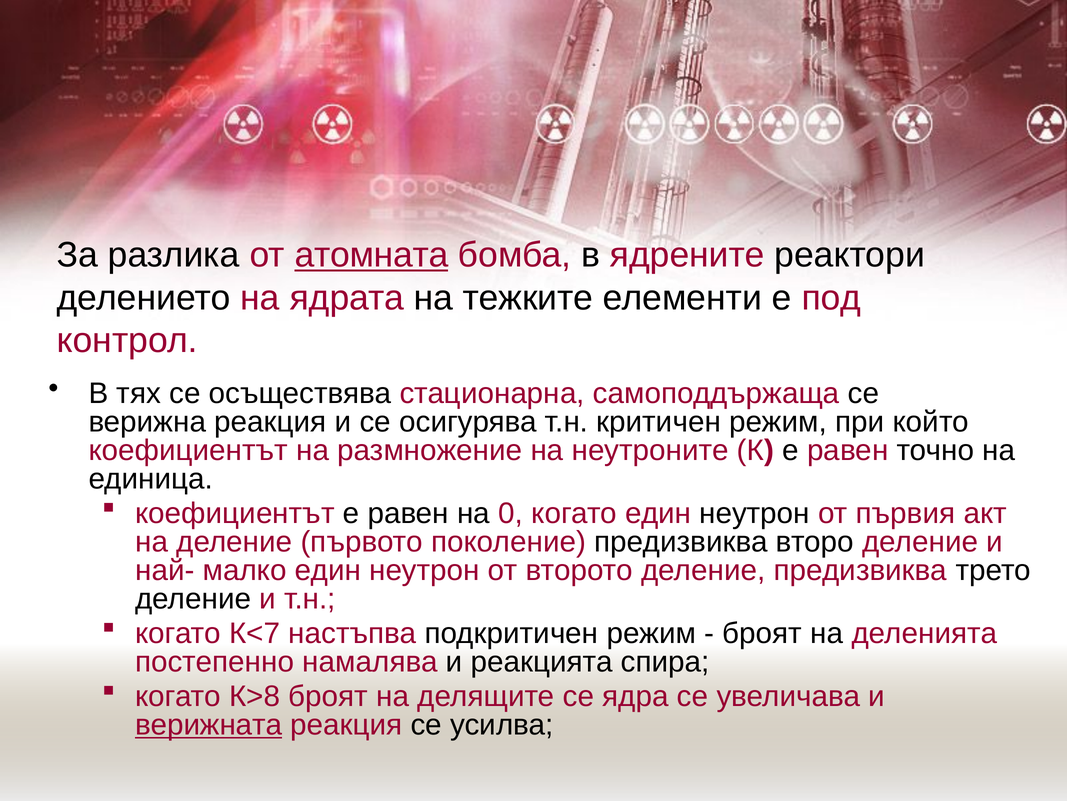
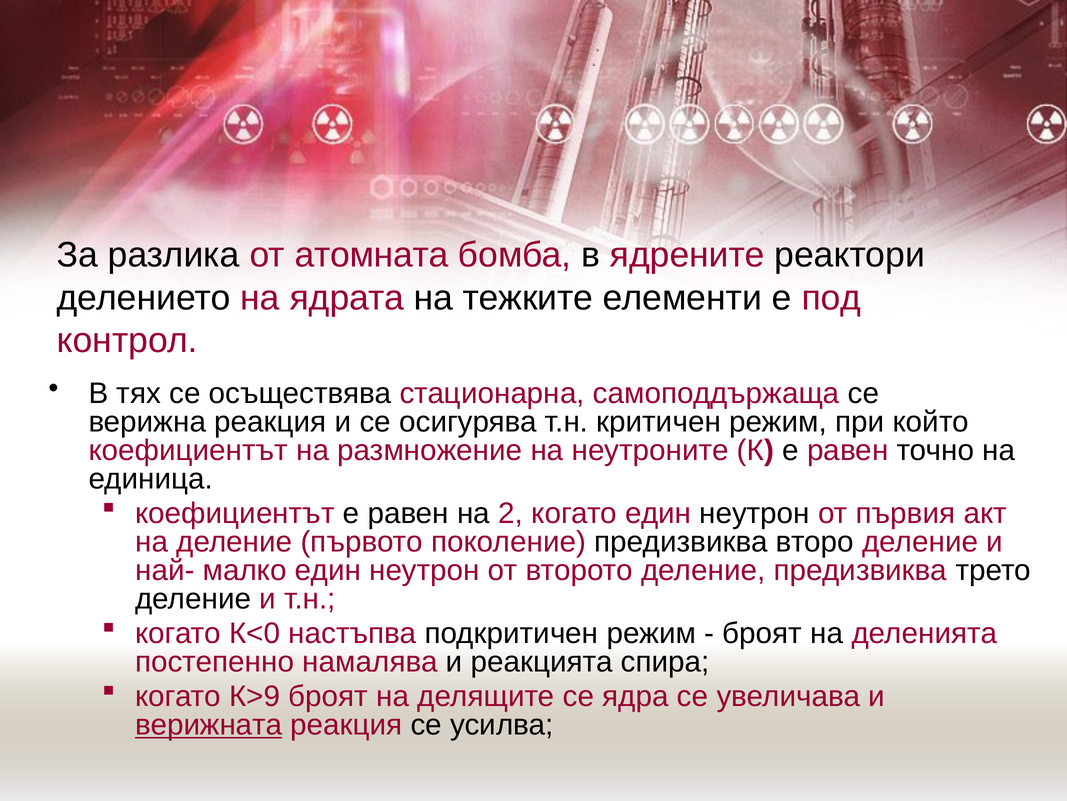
атомната underline: present -> none
0: 0 -> 2
К<7: К<7 -> К<0
К>8: К>8 -> К>9
